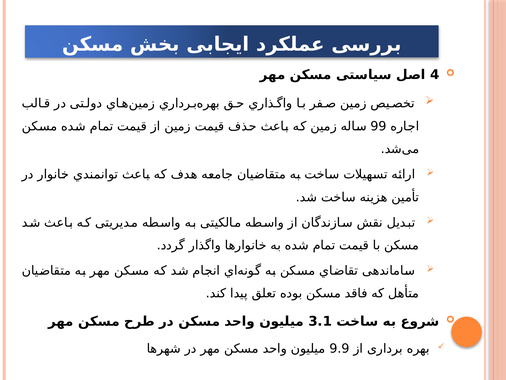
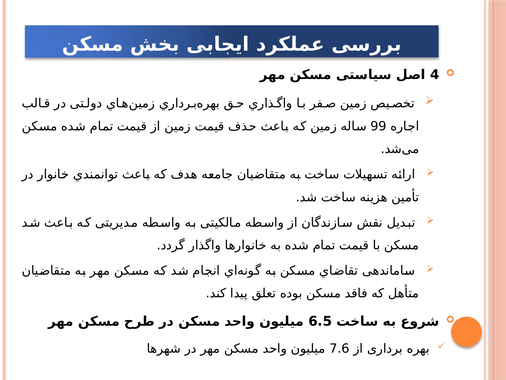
3.1: 3.1 -> 6.5
9.9: 9.9 -> 7.6
